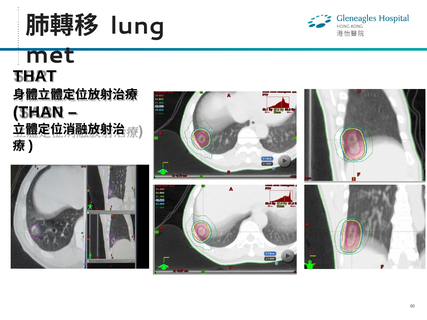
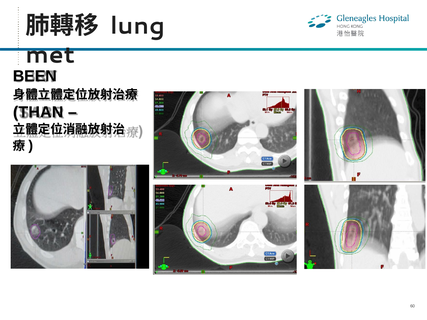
THAT: THAT -> BEEN
